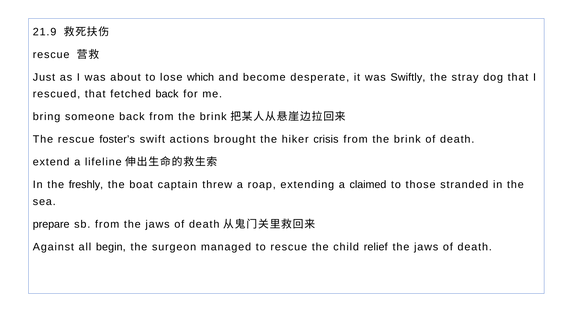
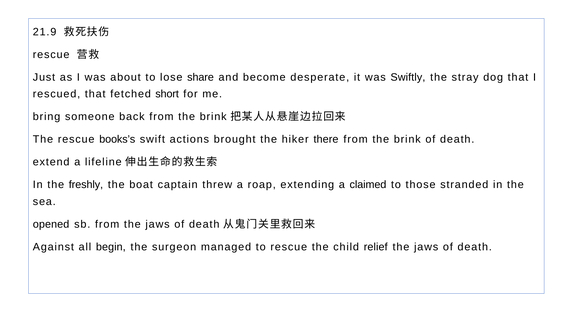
which: which -> share
fetched back: back -> short
foster’s: foster’s -> books’s
crisis: crisis -> there
prepare: prepare -> opened
